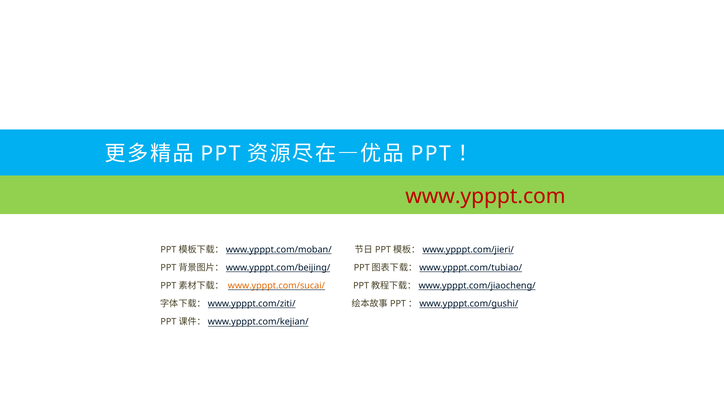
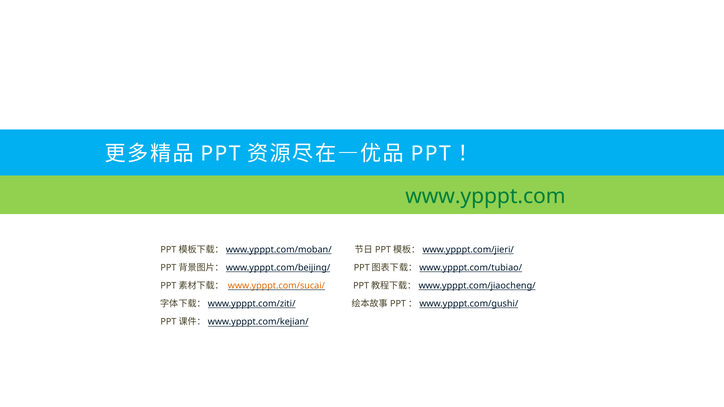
www.ypppt.com colour: red -> green
